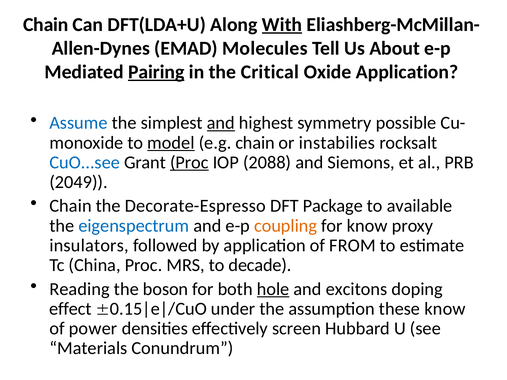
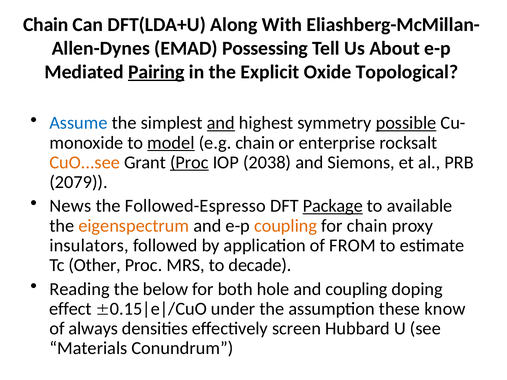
With underline: present -> none
Molecules: Molecules -> Possessing
Critical: Critical -> Explicit
Oxide Application: Application -> Topological
possible underline: none -> present
instabilies: instabilies -> enterprise
CuO...see colour: blue -> orange
2088: 2088 -> 2038
2049: 2049 -> 2079
Chain at (71, 206): Chain -> News
Decorate-Espresso: Decorate-Espresso -> Followed-Espresso
Package underline: none -> present
eigenspectrum colour: blue -> orange
for know: know -> chain
China: China -> Other
boson: boson -> below
hole underline: present -> none
and excitons: excitons -> coupling
power: power -> always
